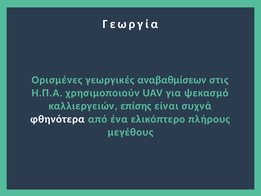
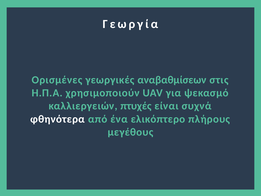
επίσης: επίσης -> πτυχές
